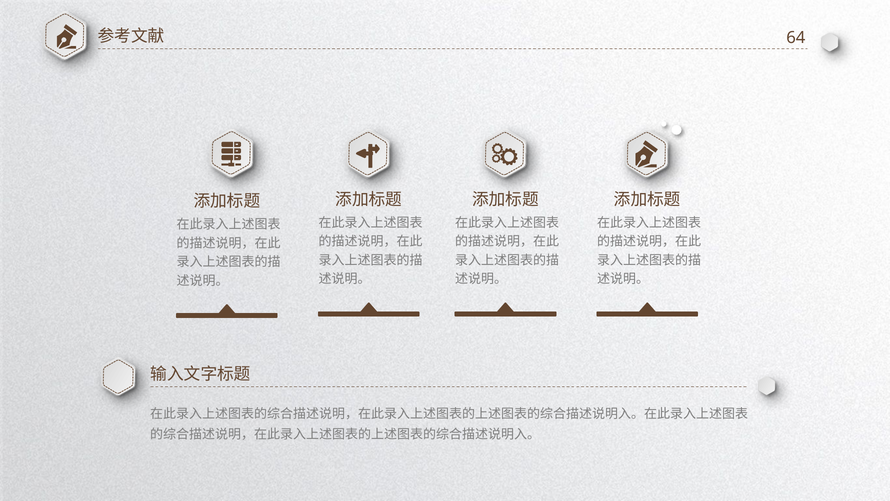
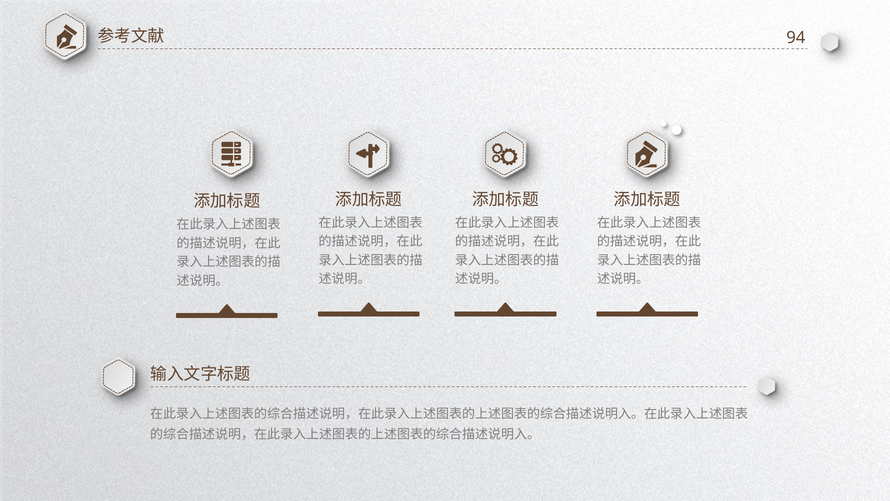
64: 64 -> 94
